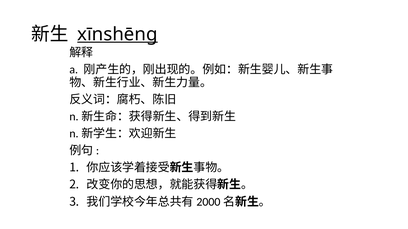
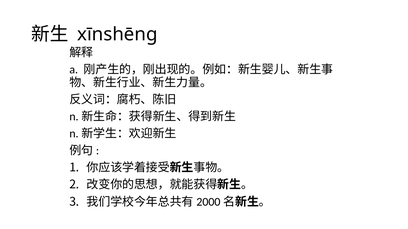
xīnshēng underline: present -> none
